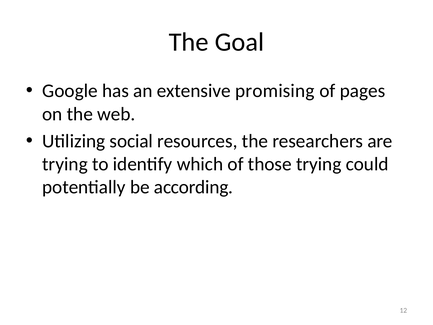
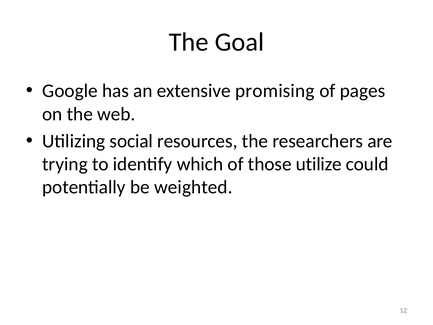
those trying: trying -> utilize
according: according -> weighted
